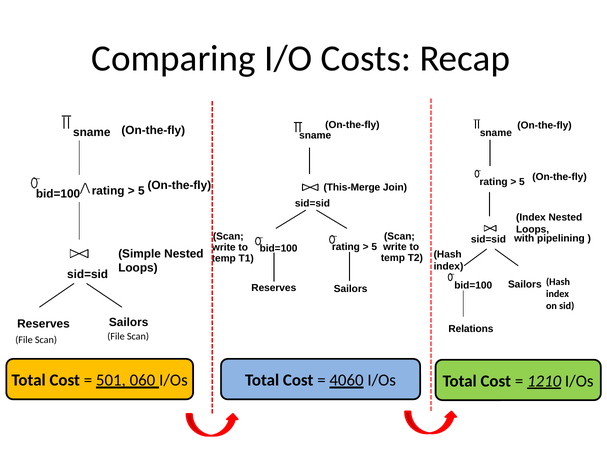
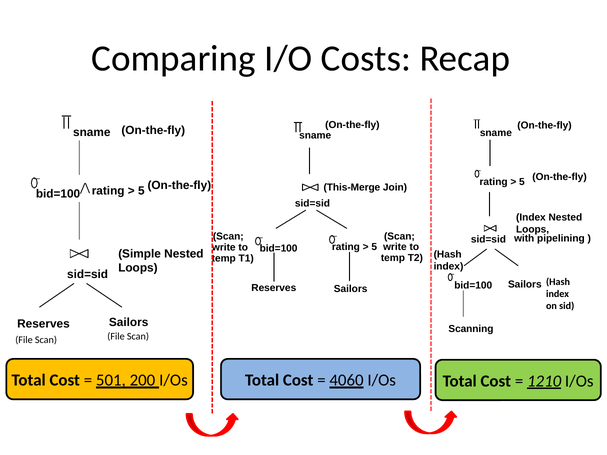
Relations: Relations -> Scanning
060: 060 -> 200
